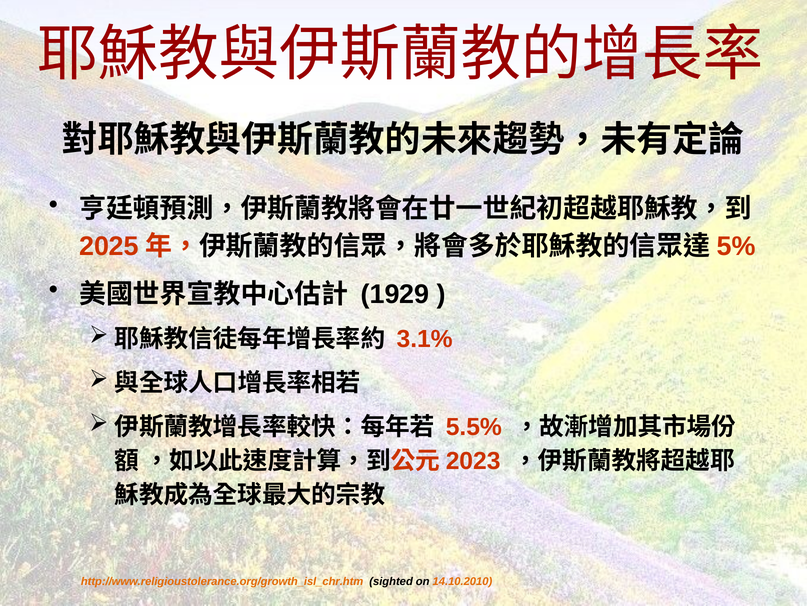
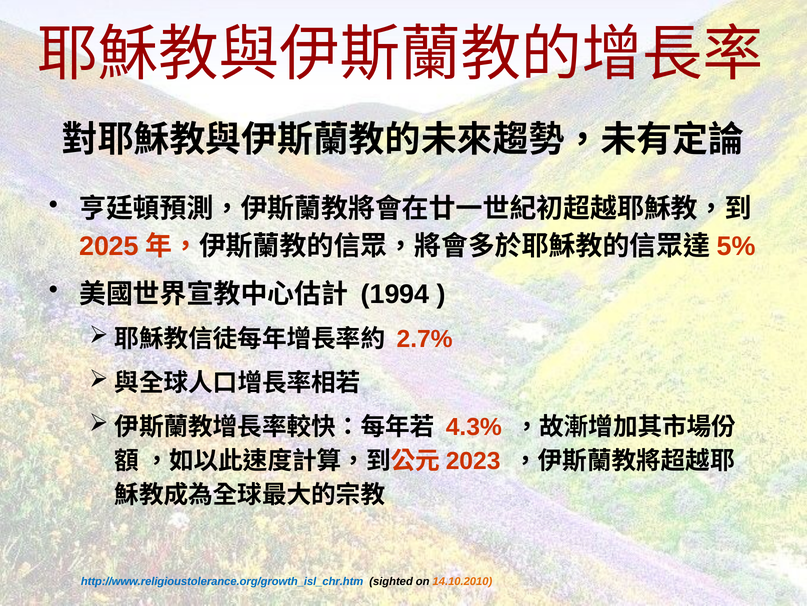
1929: 1929 -> 1994
3.1%: 3.1% -> 2.7%
5.5%: 5.5% -> 4.3%
http://www.religioustolerance.org/growth_isl_chr.htm colour: orange -> blue
